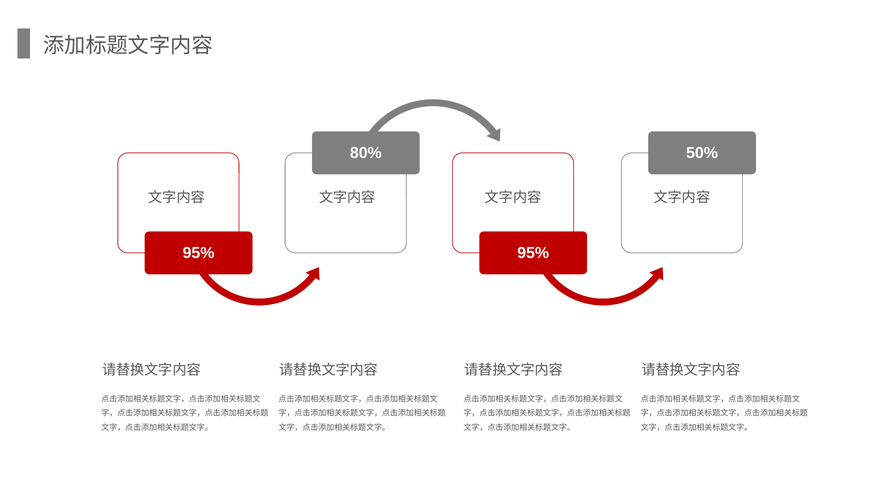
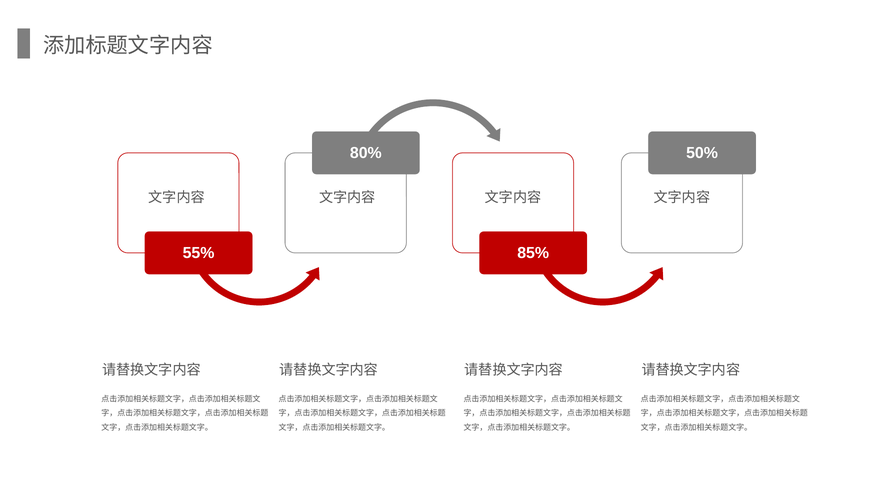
95% at (199, 253): 95% -> 55%
95% at (533, 253): 95% -> 85%
